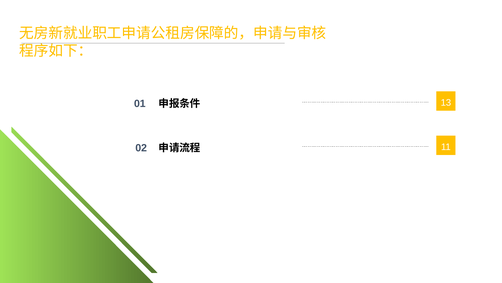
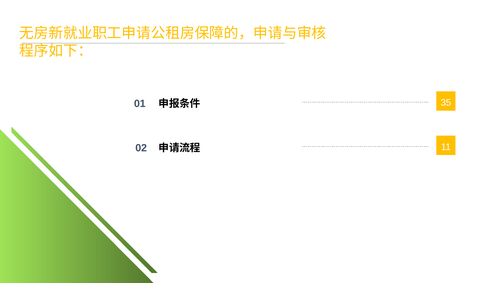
13: 13 -> 35
